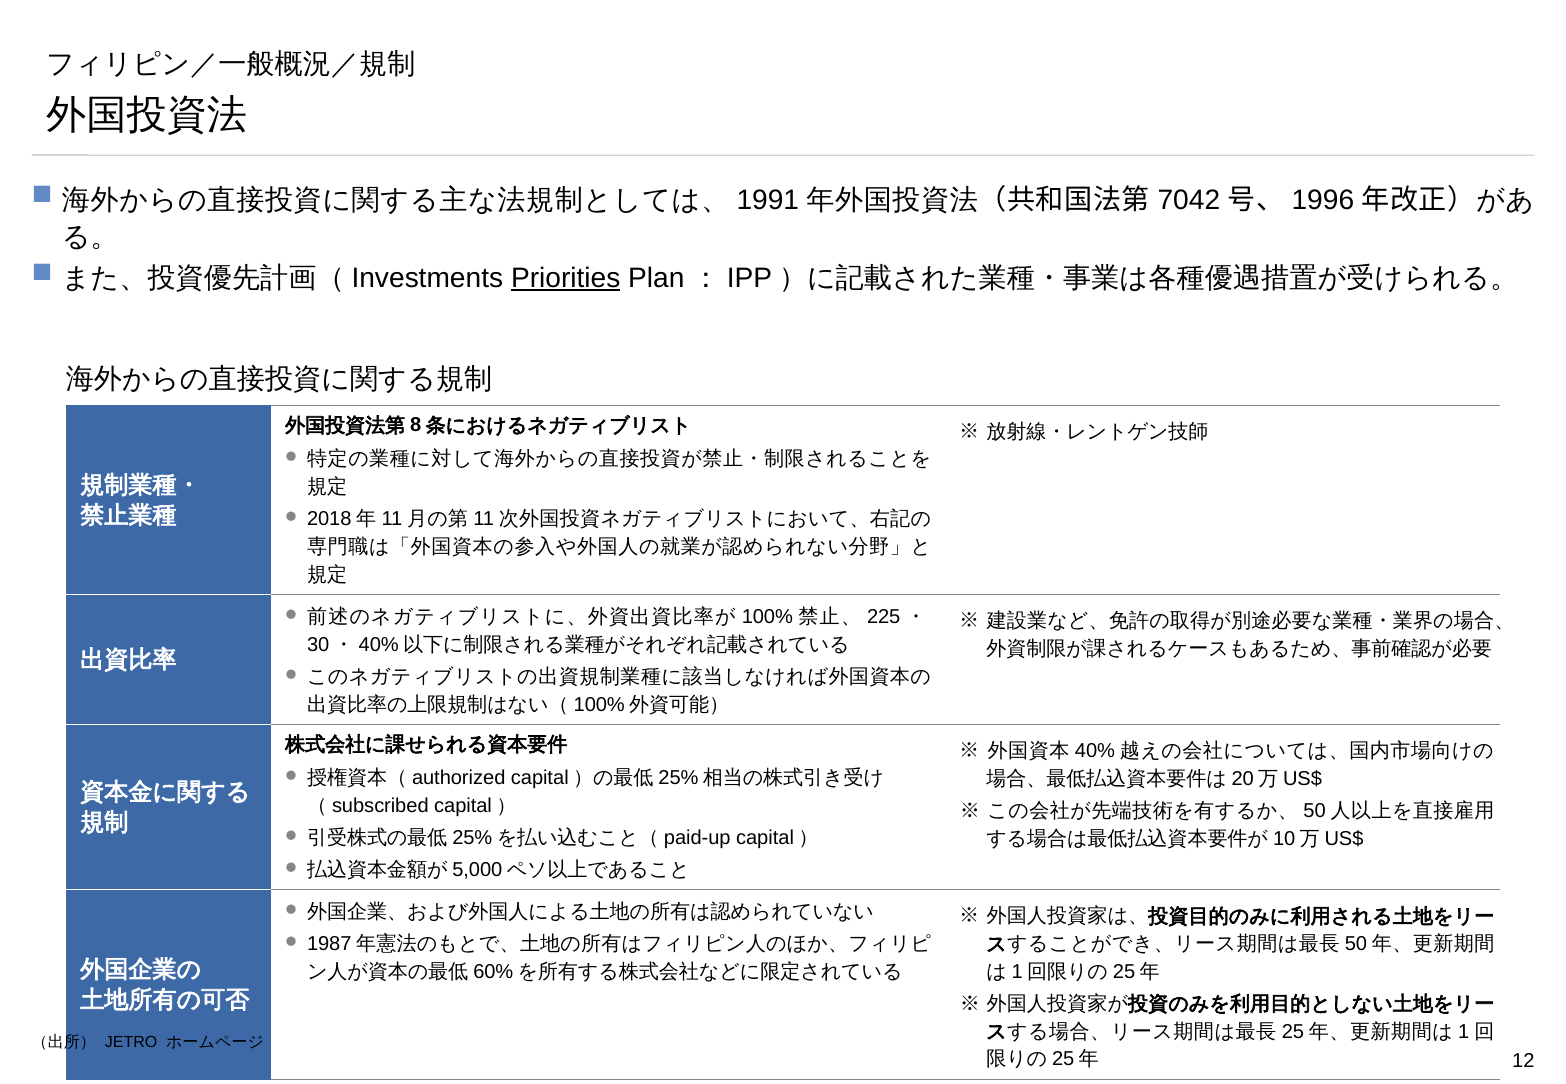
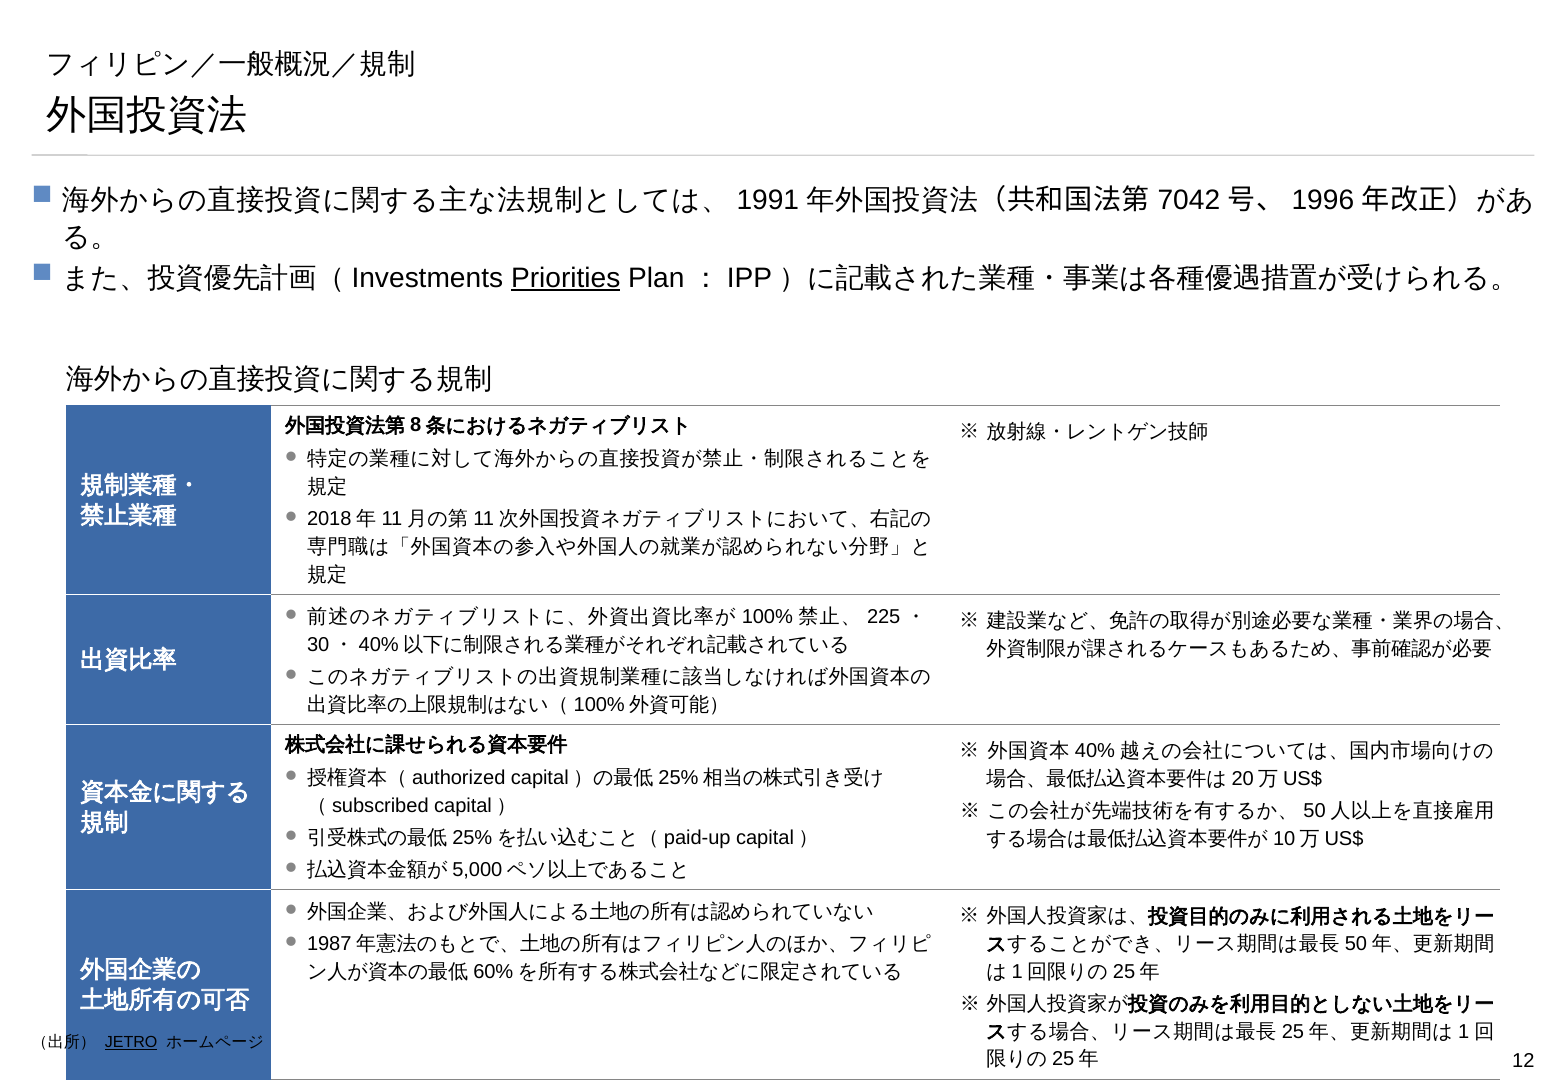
JETRO underline: none -> present
